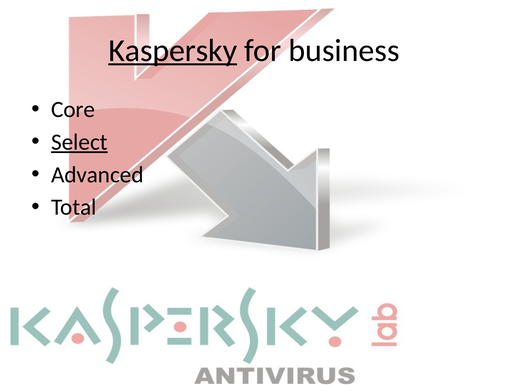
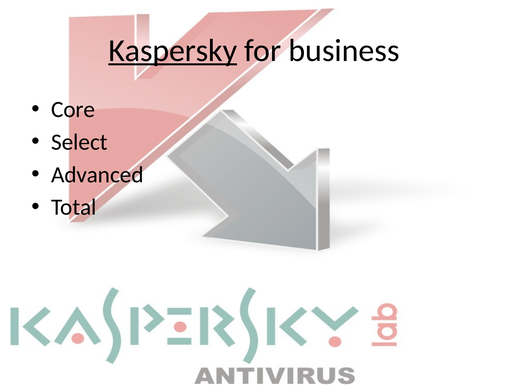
Select underline: present -> none
